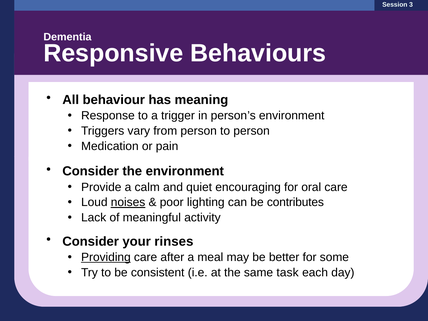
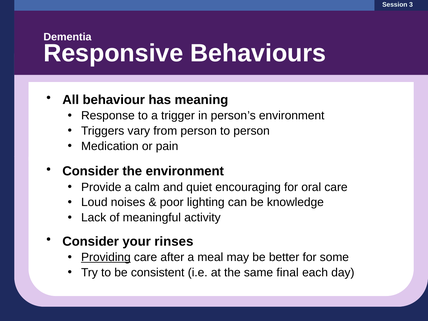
noises underline: present -> none
contributes: contributes -> knowledge
task: task -> final
